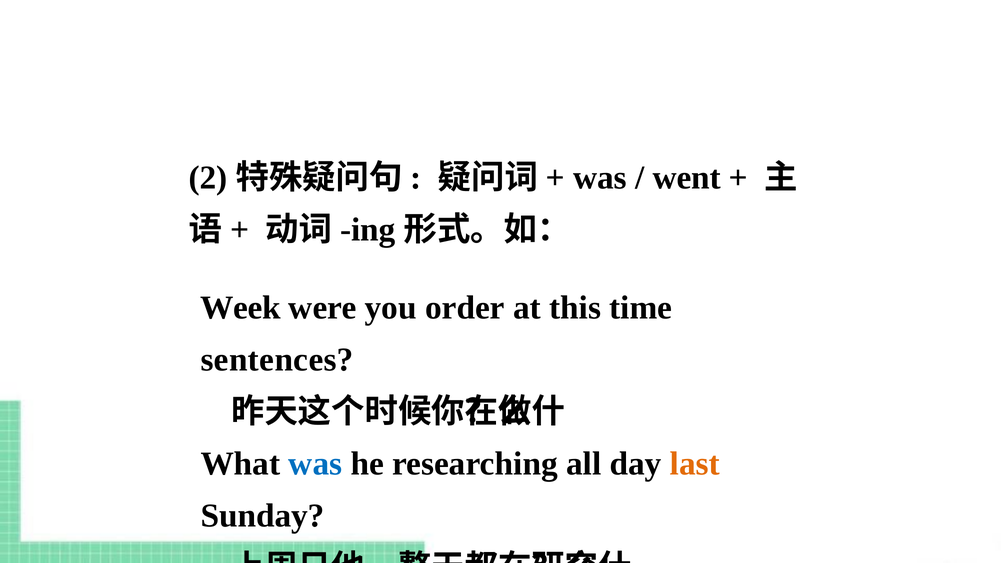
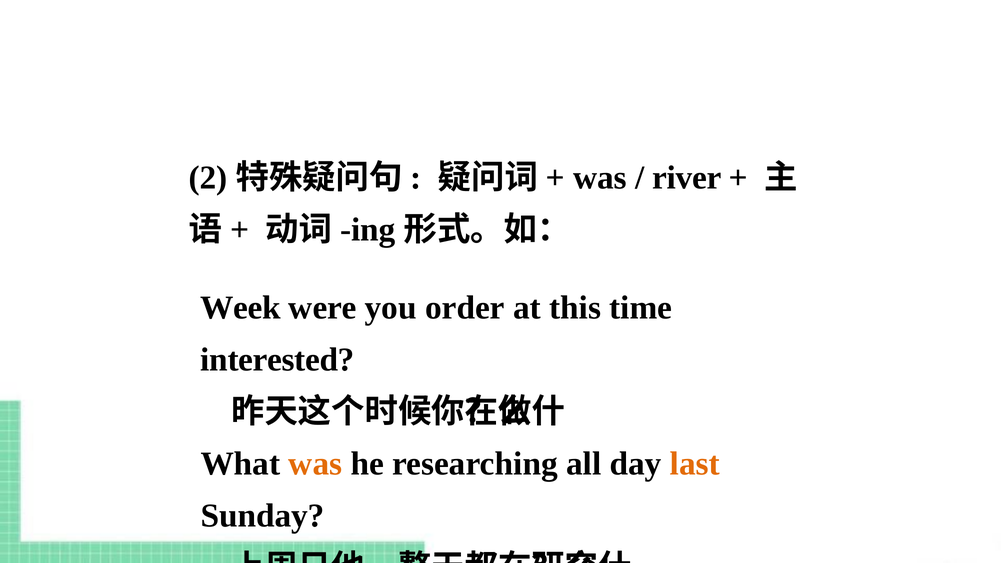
went: went -> river
sentences: sentences -> interested
was at (315, 464) colour: blue -> orange
